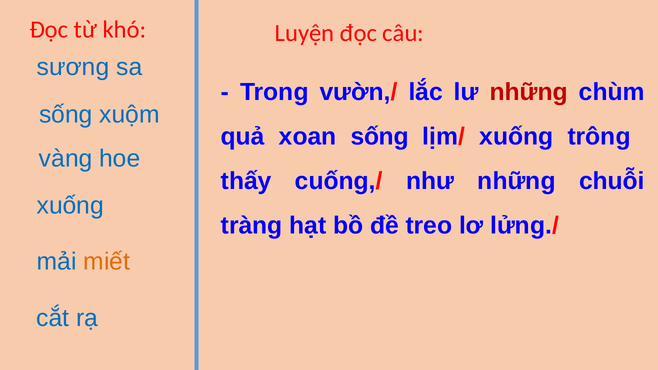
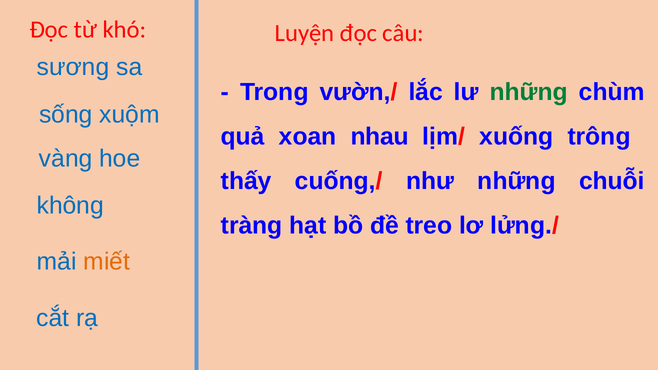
những at (529, 92) colour: red -> green
xoan sống: sống -> nhau
xuống at (70, 206): xuống -> không
